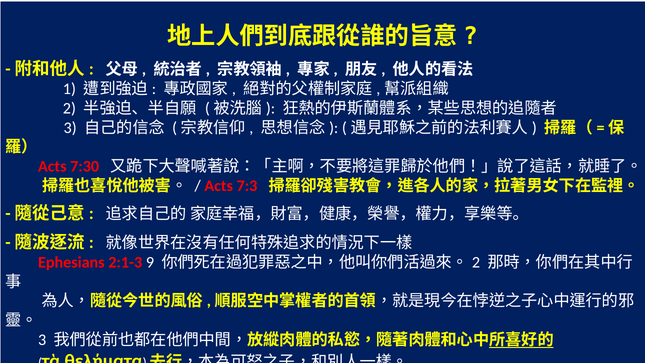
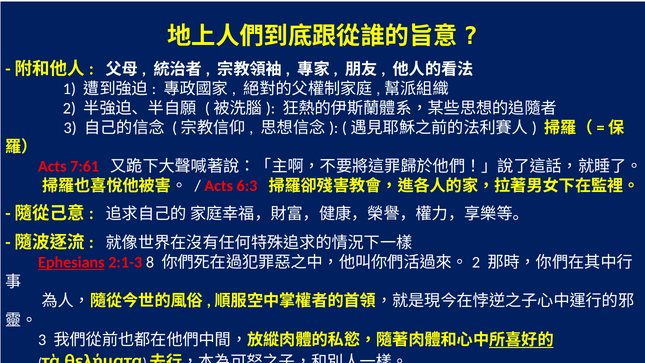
7:30: 7:30 -> 7:61
7:3: 7:3 -> 6:3
Ephesians underline: none -> present
9: 9 -> 8
